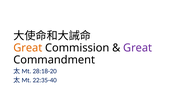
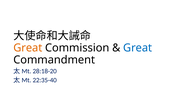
Great at (138, 48) colour: purple -> blue
